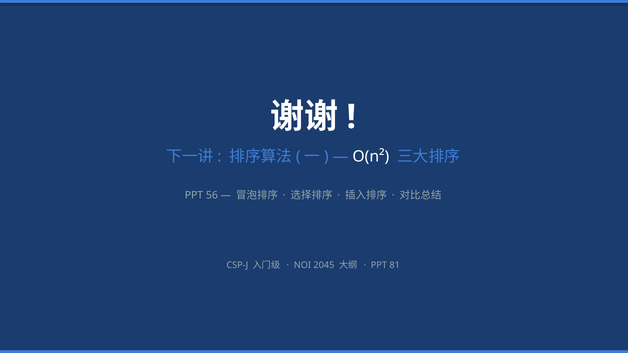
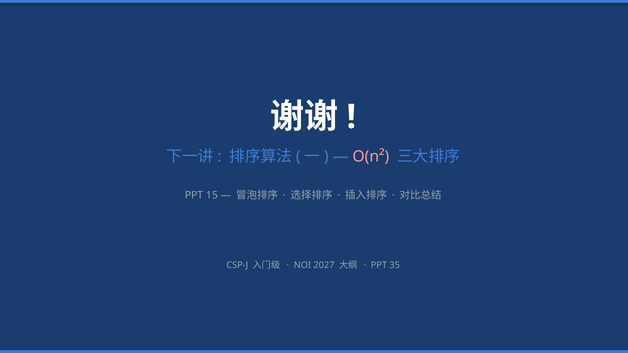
O(n² colour: white -> pink
56: 56 -> 15
2045: 2045 -> 2027
81: 81 -> 35
